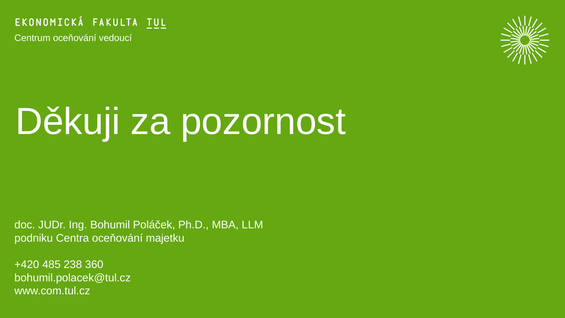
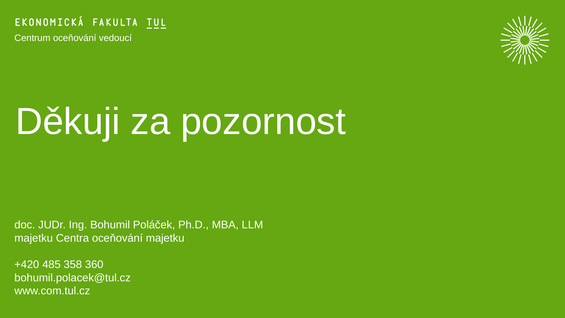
podniku at (34, 238): podniku -> majetku
238: 238 -> 358
